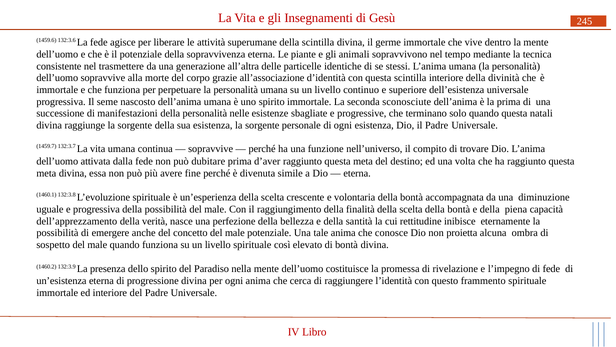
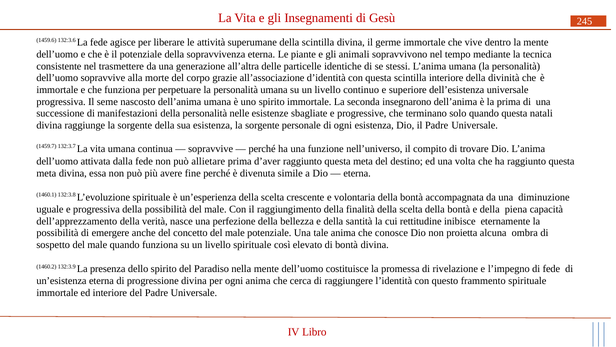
sconosciute: sconosciute -> insegnarono
dubitare: dubitare -> allietare
